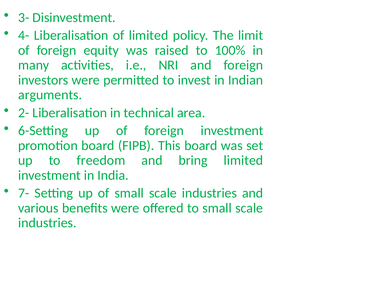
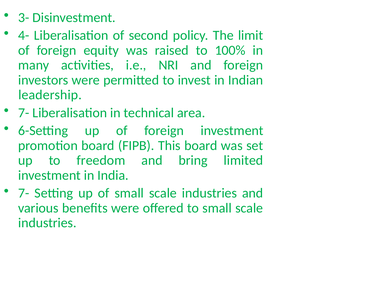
of limited: limited -> second
arguments: arguments -> leadership
2- at (24, 113): 2- -> 7-
